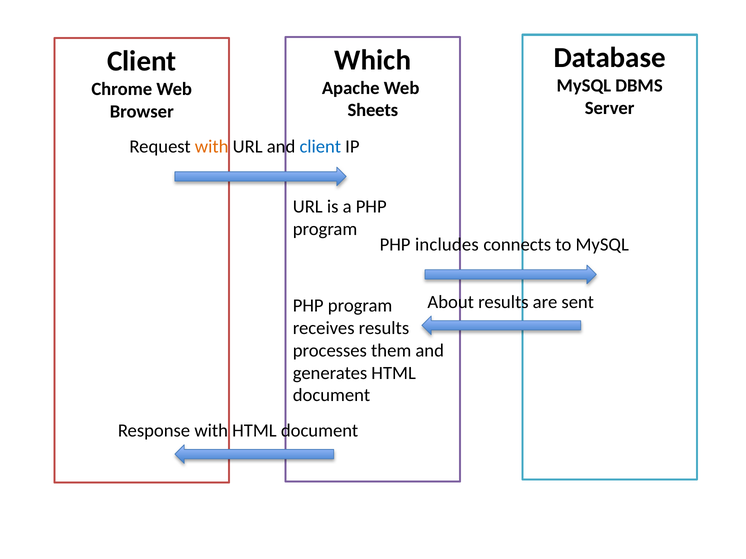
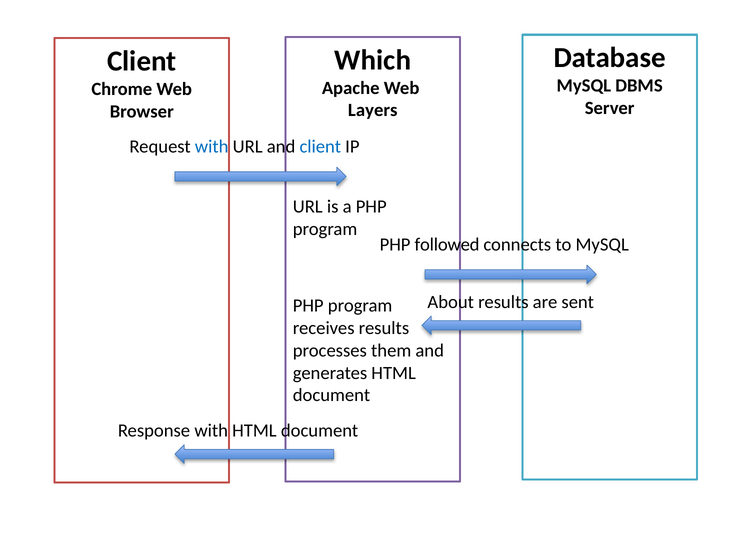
Sheets: Sheets -> Layers
with at (212, 147) colour: orange -> blue
includes: includes -> followed
